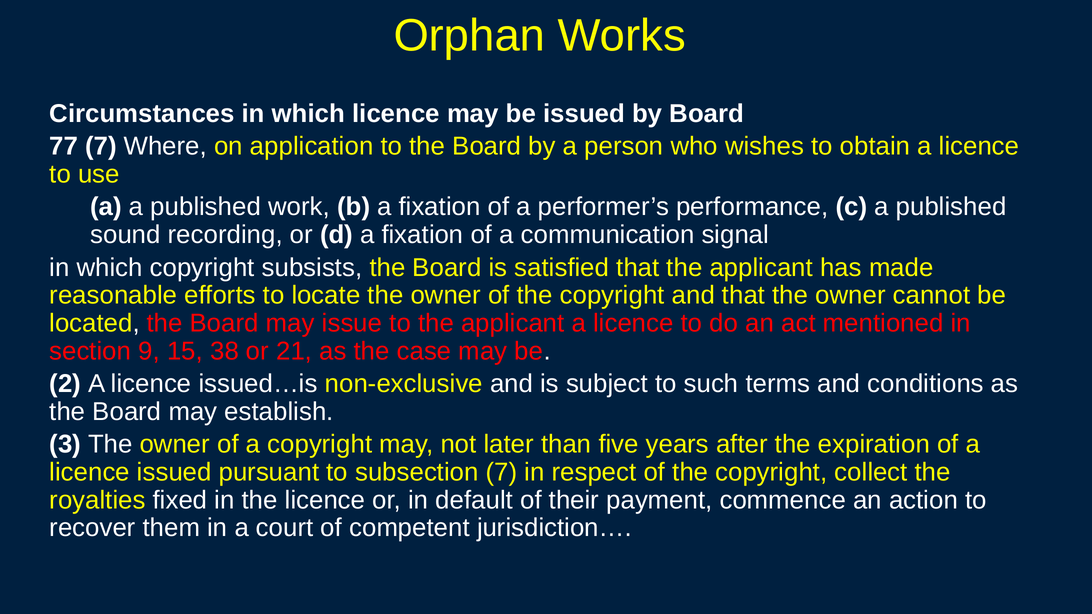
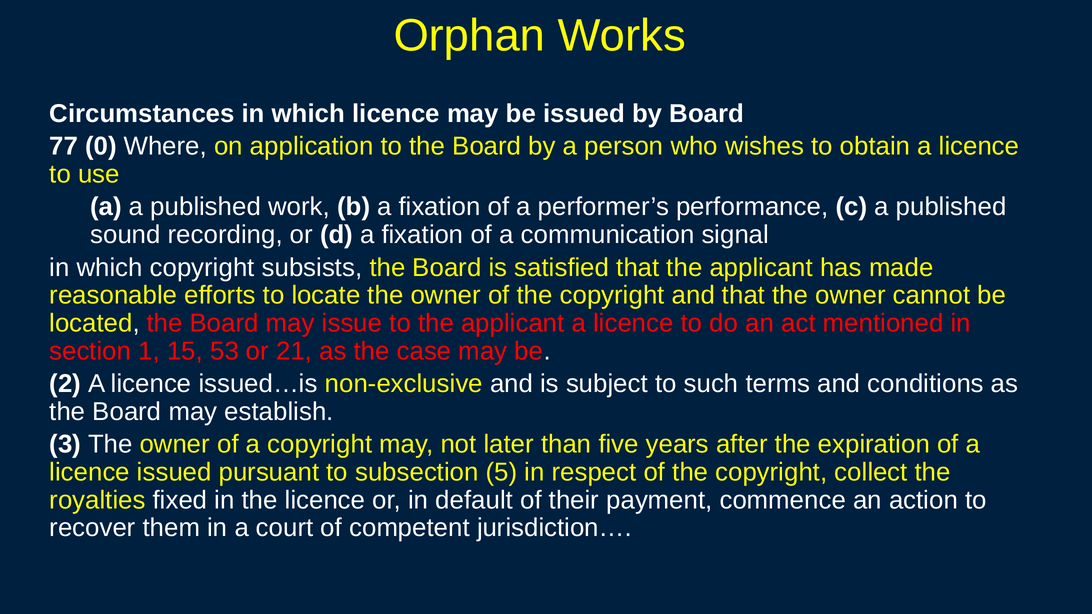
77 7: 7 -> 0
9: 9 -> 1
38: 38 -> 53
subsection 7: 7 -> 5
